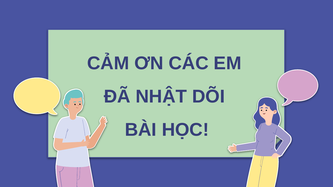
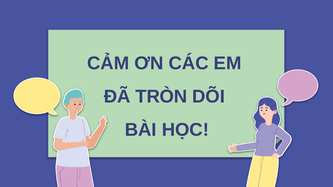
NHẬT: NHẬT -> TRÒN
